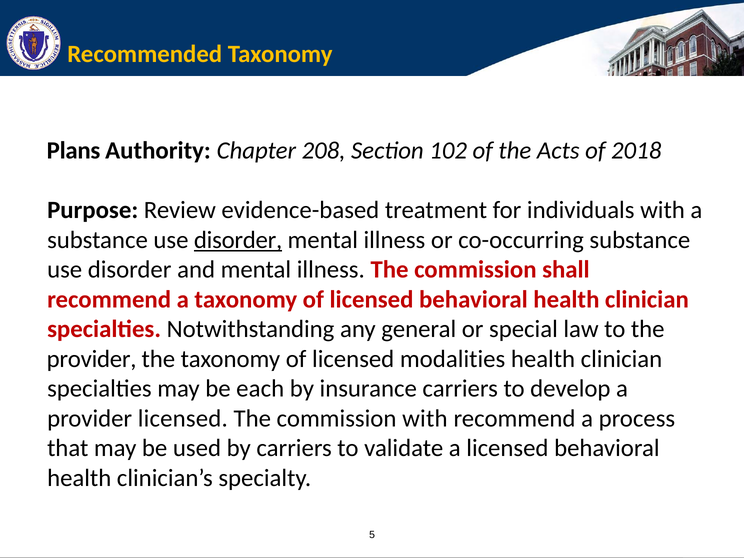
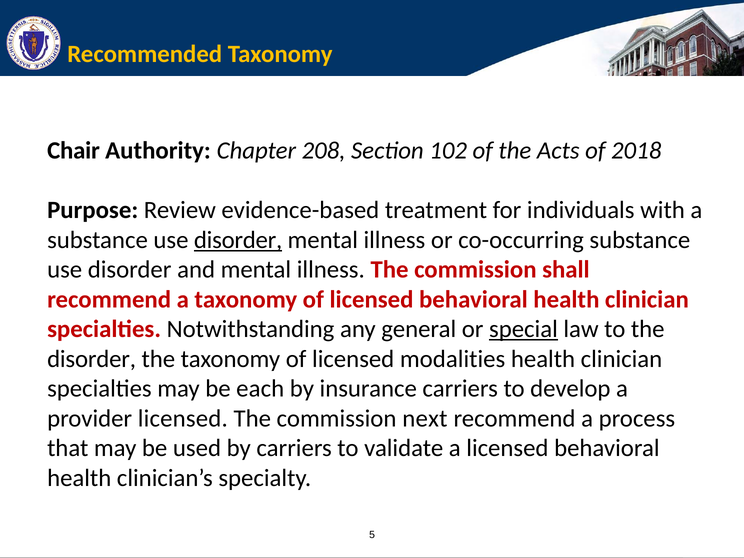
Plans: Plans -> Chair
special underline: none -> present
provider at (92, 359): provider -> disorder
commission with: with -> next
